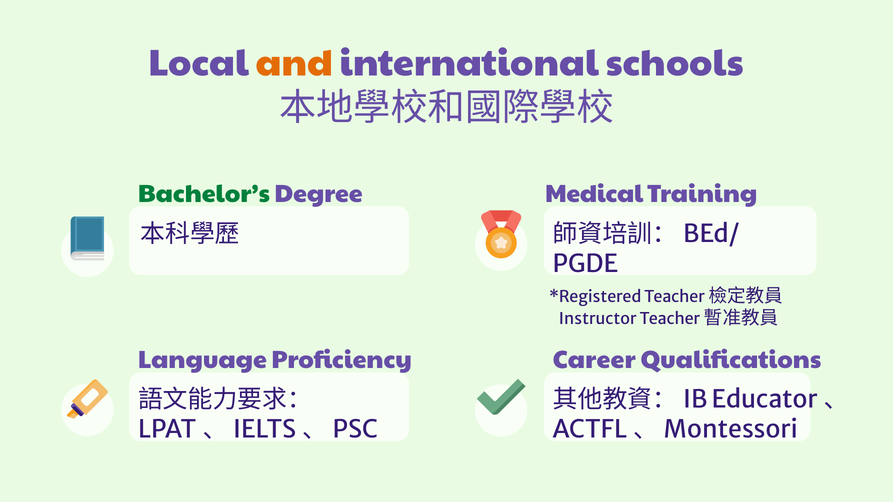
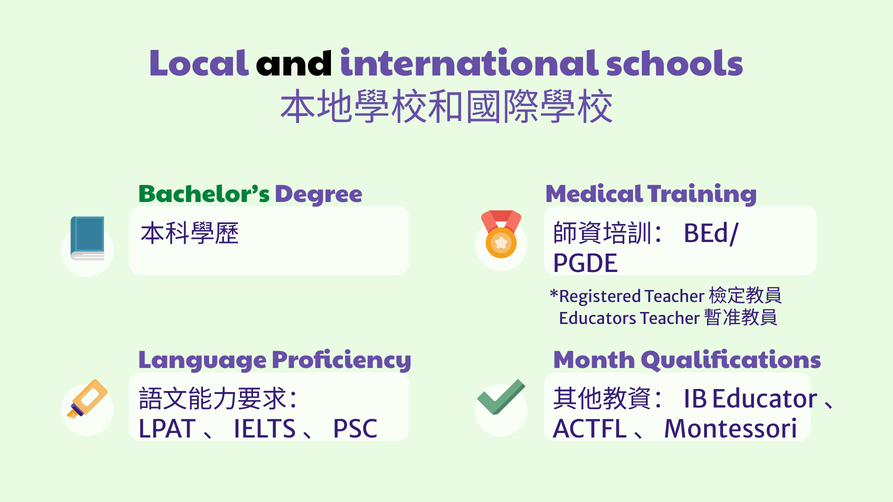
and colour: orange -> black
Instructor: Instructor -> Educators
Career: Career -> Month
